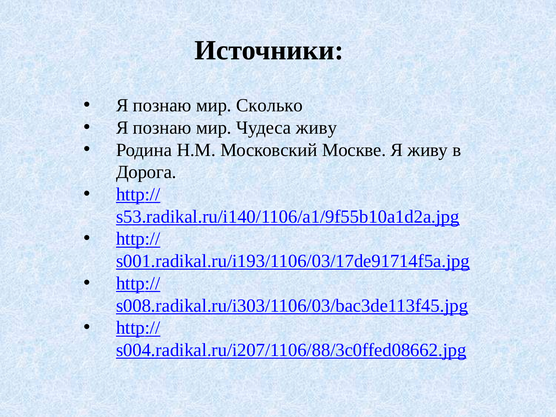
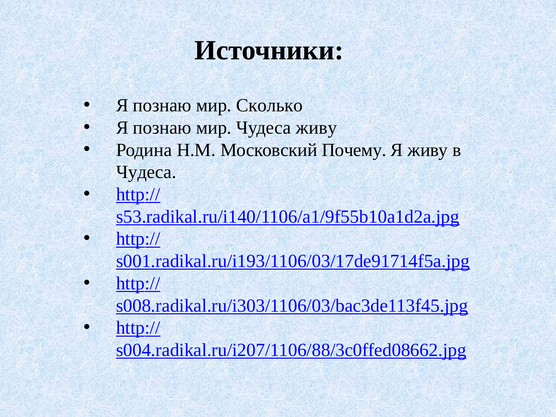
Москве: Москве -> Почему
Дорога at (146, 172): Дорога -> Чудеса
